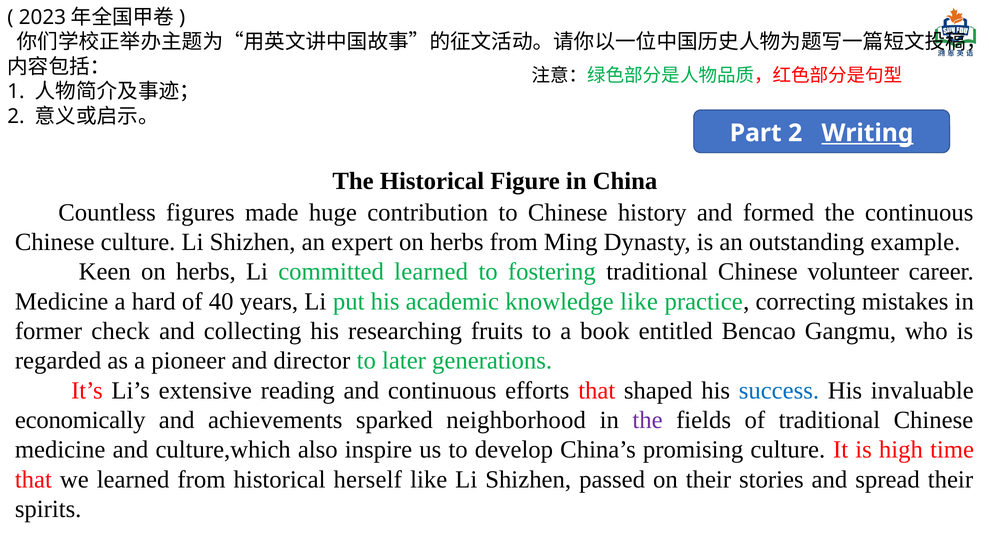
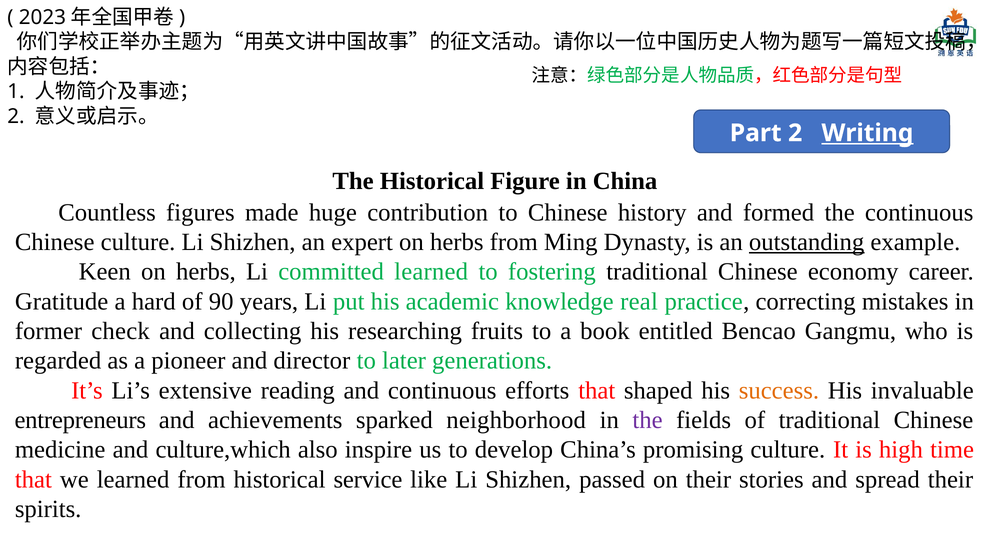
outstanding underline: none -> present
volunteer: volunteer -> economy
Medicine at (62, 302): Medicine -> Gratitude
40: 40 -> 90
knowledge like: like -> real
success colour: blue -> orange
economically: economically -> entrepreneurs
herself: herself -> service
